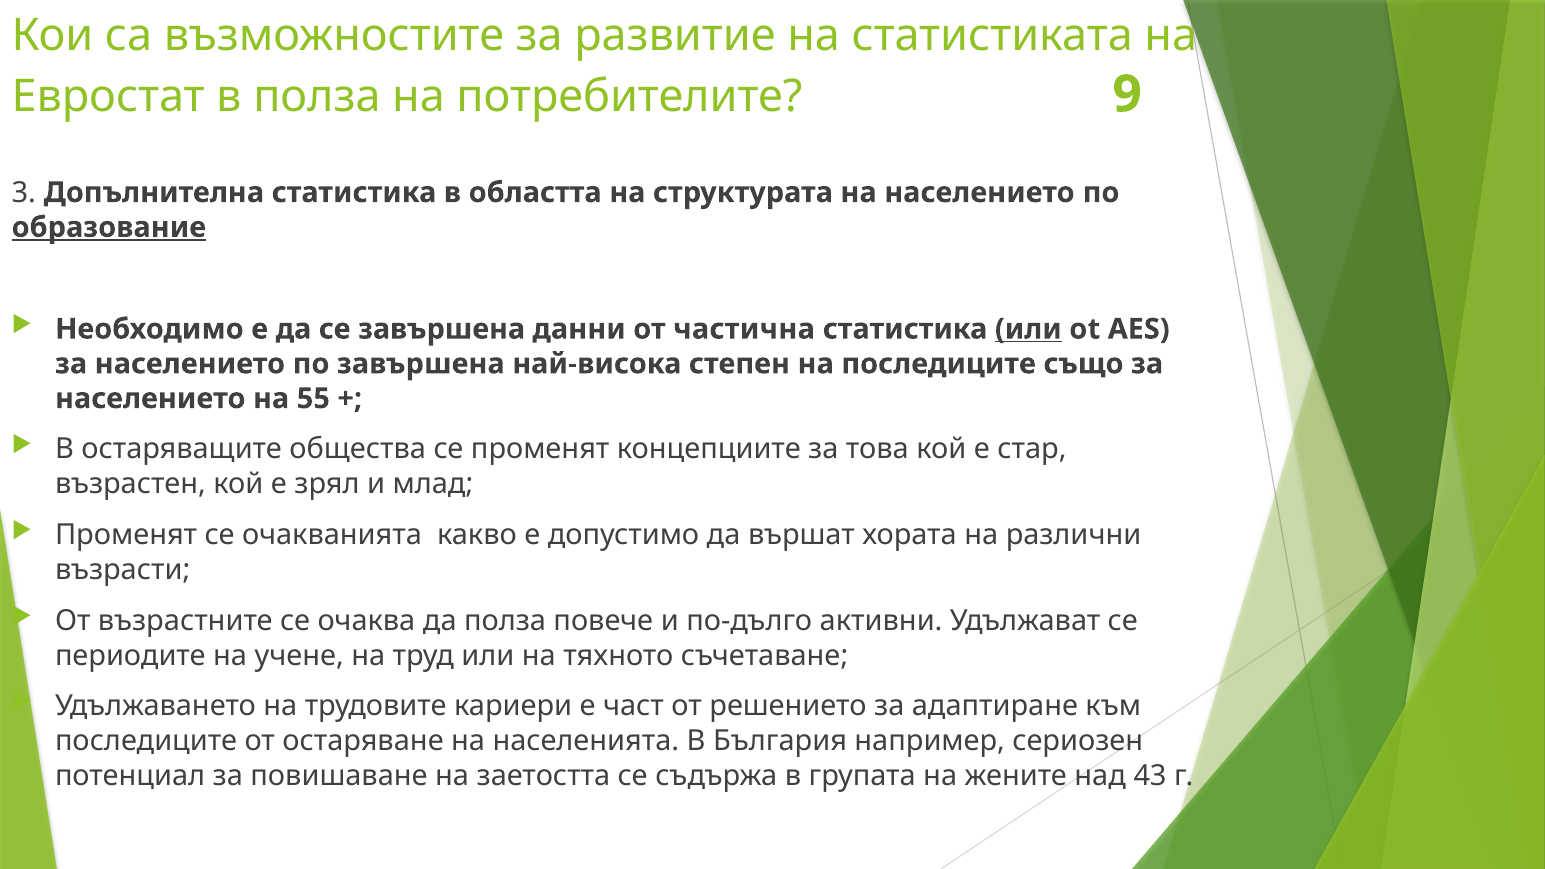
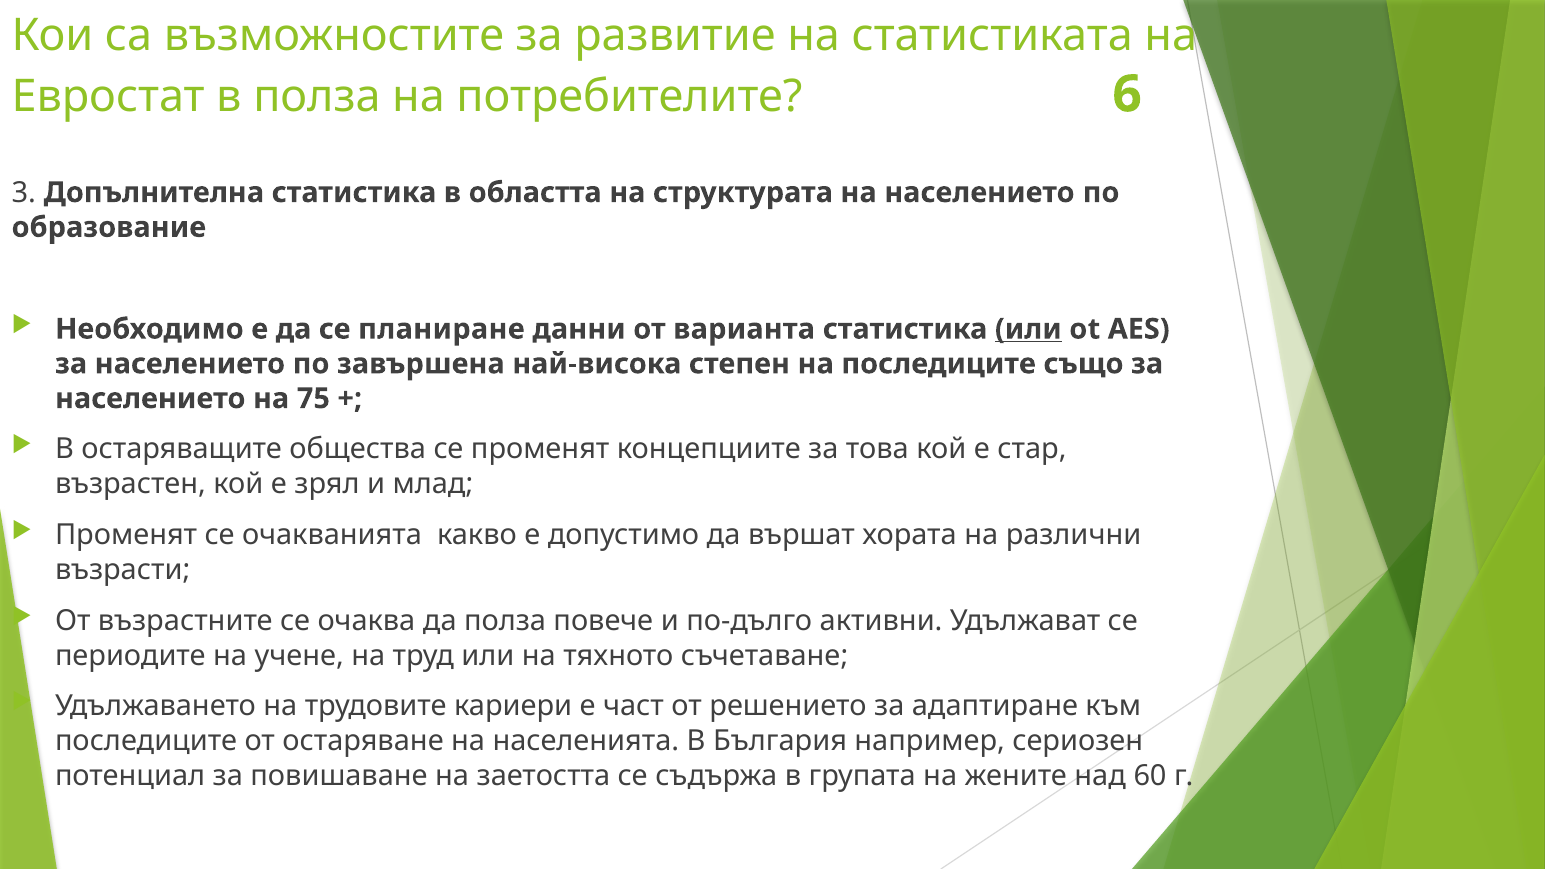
9: 9 -> 6
образование underline: present -> none
се завършена: завършена -> планиране
частична: частична -> варианта
55: 55 -> 75
43: 43 -> 60
